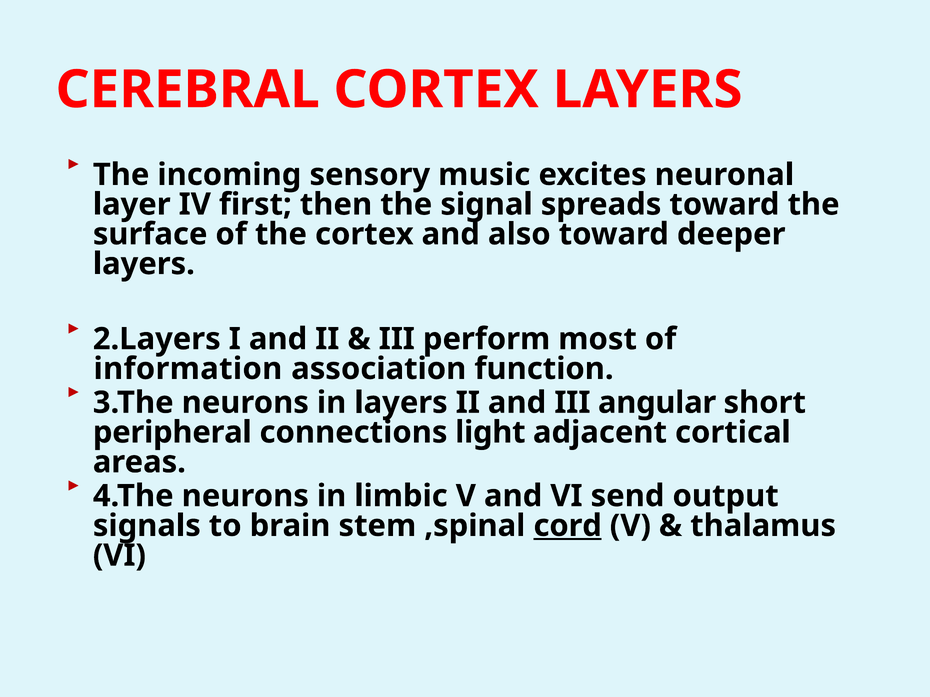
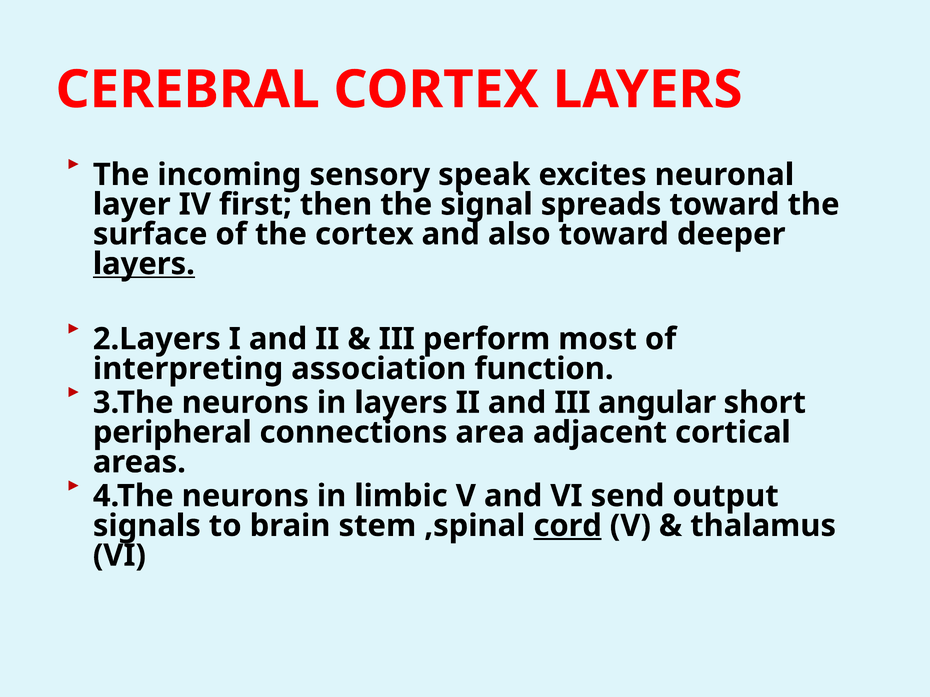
music: music -> speak
layers at (144, 264) underline: none -> present
information: information -> interpreting
light: light -> area
